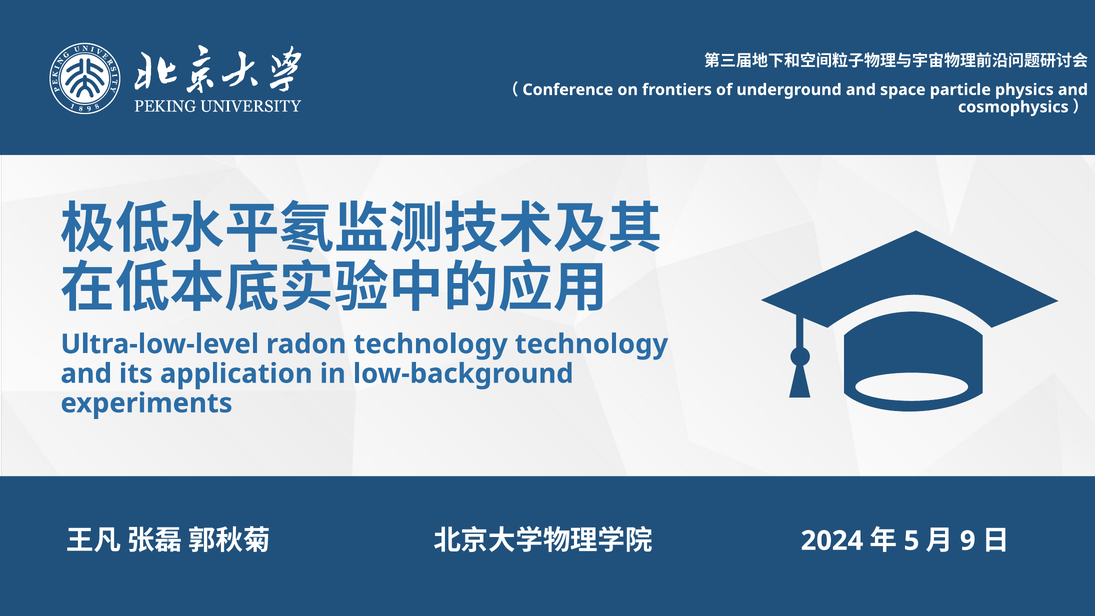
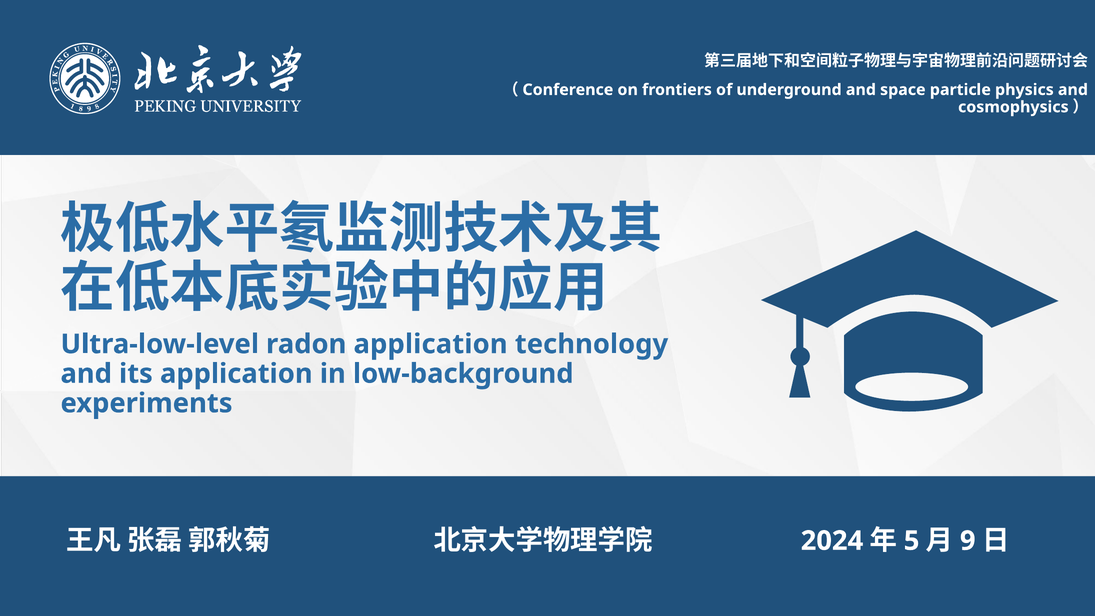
radon technology: technology -> application
